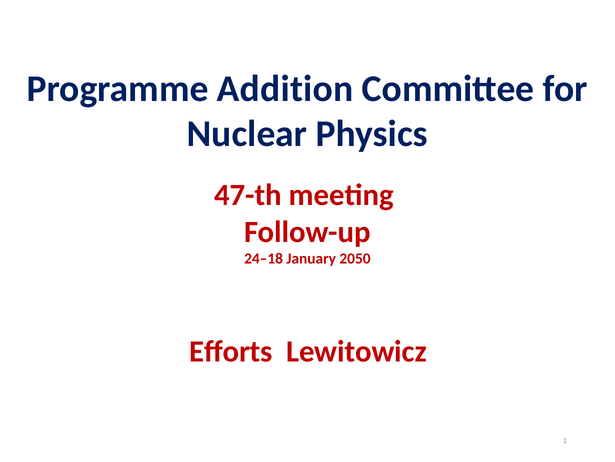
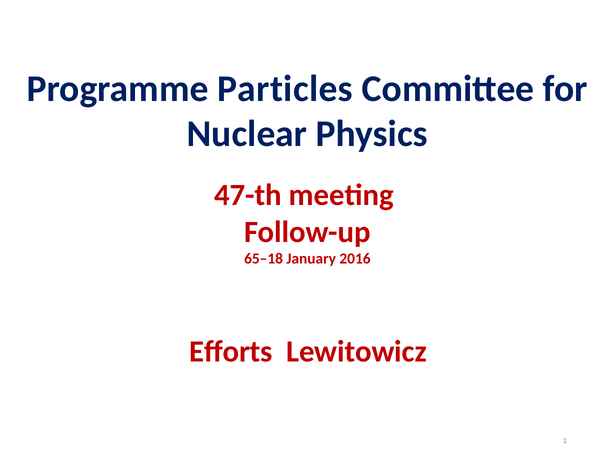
Addition: Addition -> Particles
24–18: 24–18 -> 65–18
2050: 2050 -> 2016
